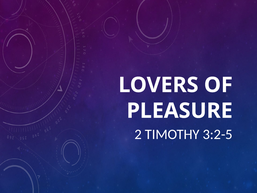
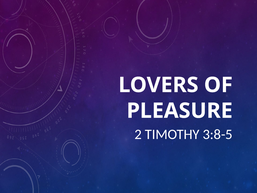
3:2-5: 3:2-5 -> 3:8-5
